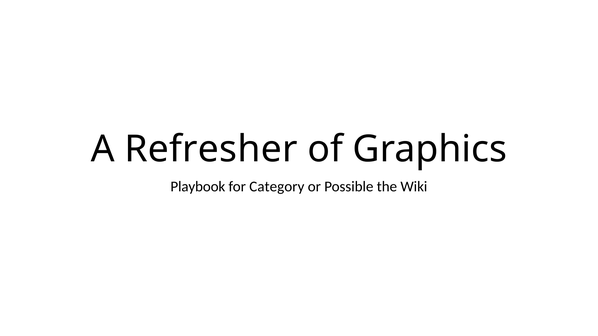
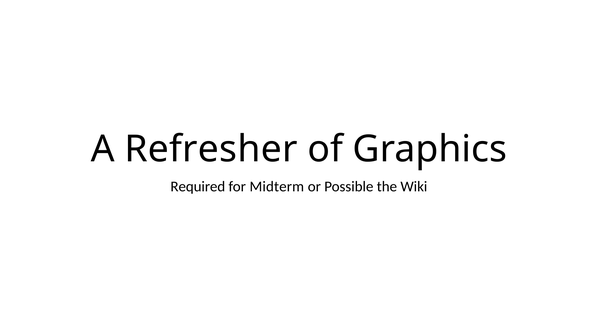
Playbook: Playbook -> Required
Category: Category -> Midterm
